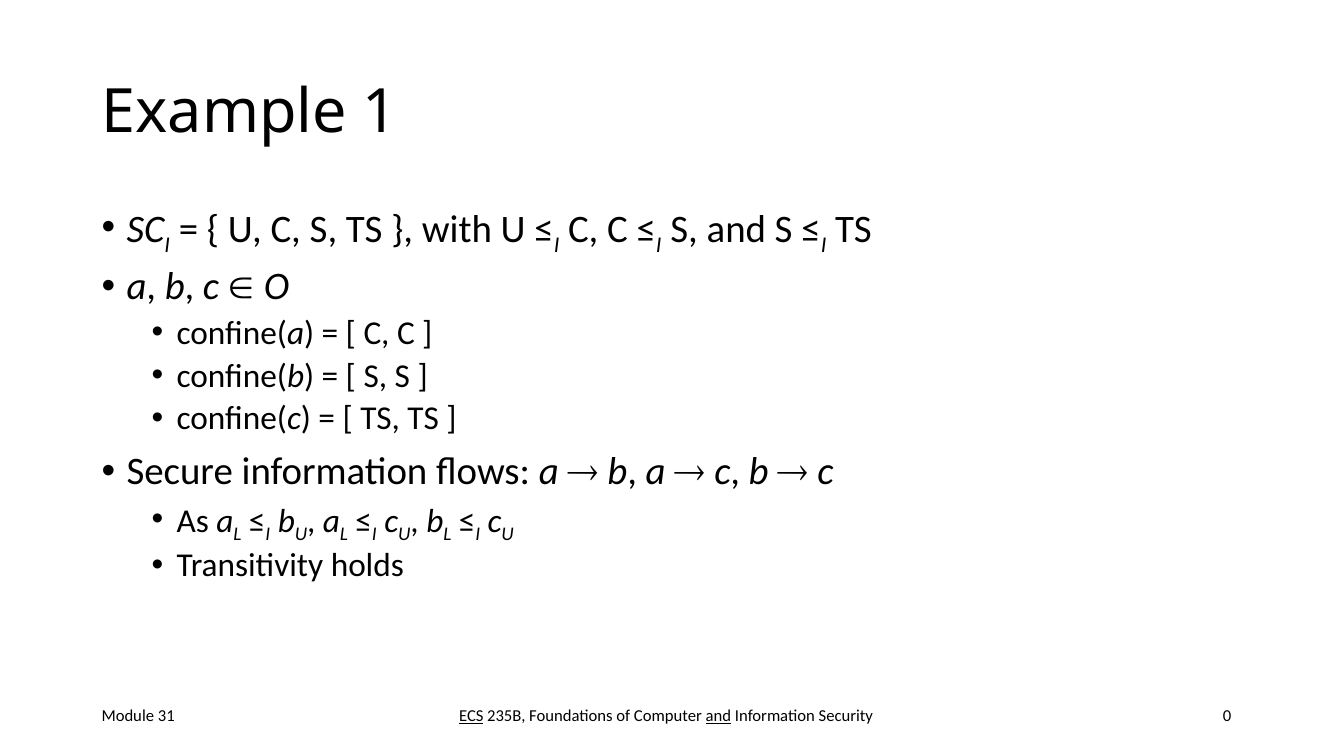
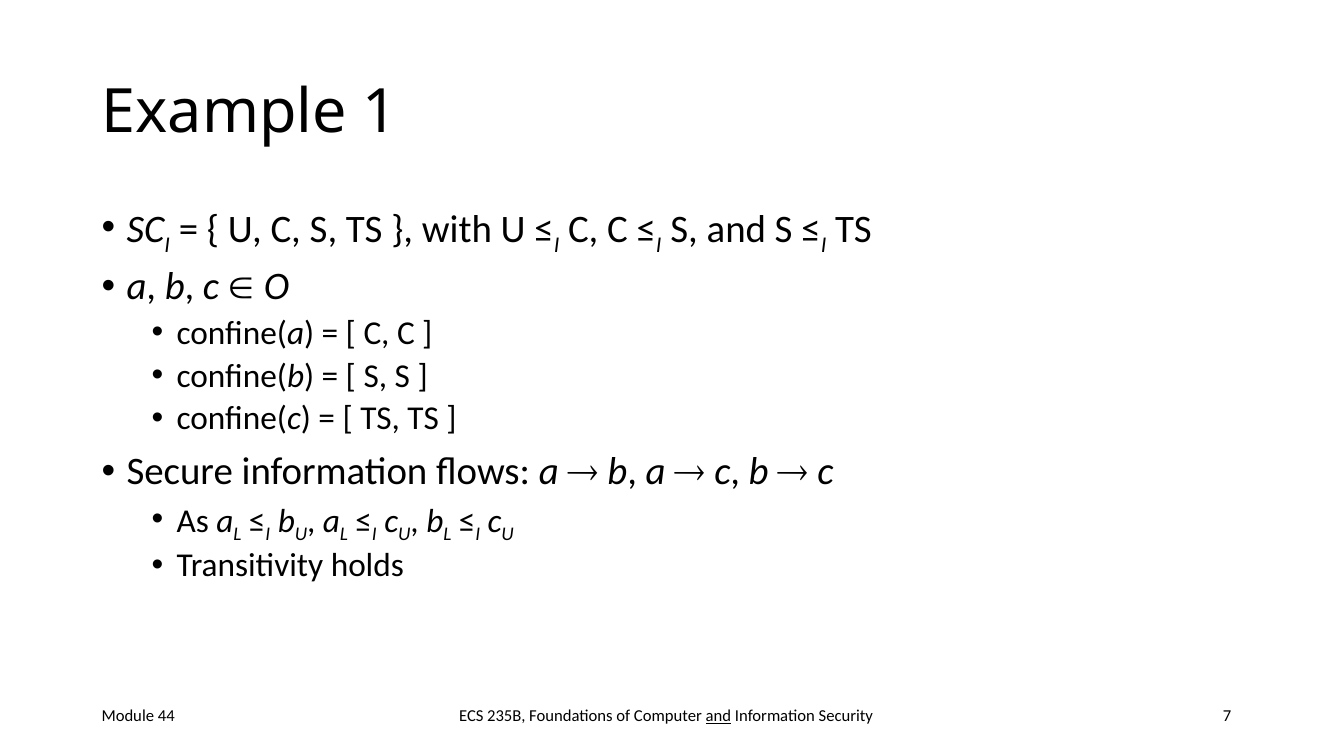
ECS underline: present -> none
0: 0 -> 7
31: 31 -> 44
